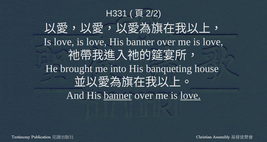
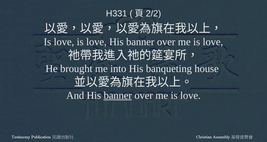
love at (190, 95) underline: present -> none
